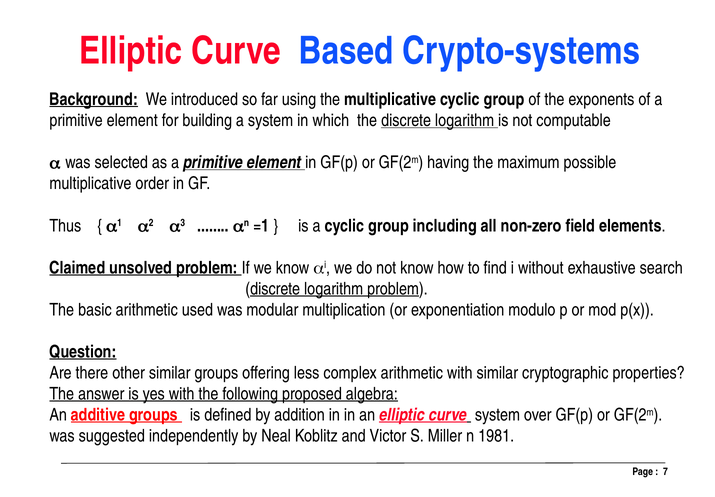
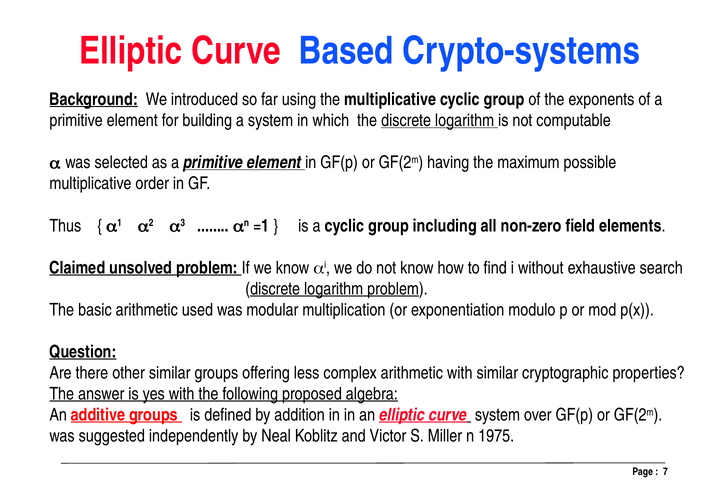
1981: 1981 -> 1975
